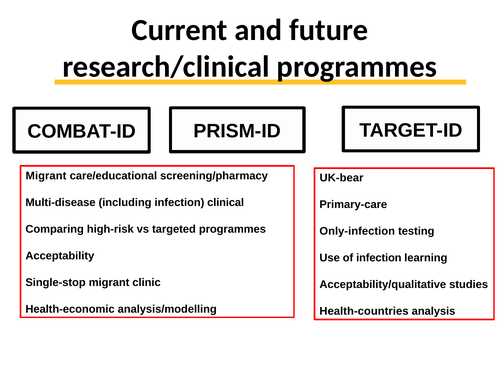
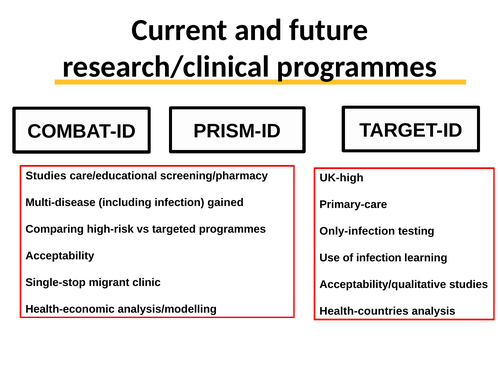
Migrant at (46, 176): Migrant -> Studies
UK-bear: UK-bear -> UK-high
clinical: clinical -> gained
